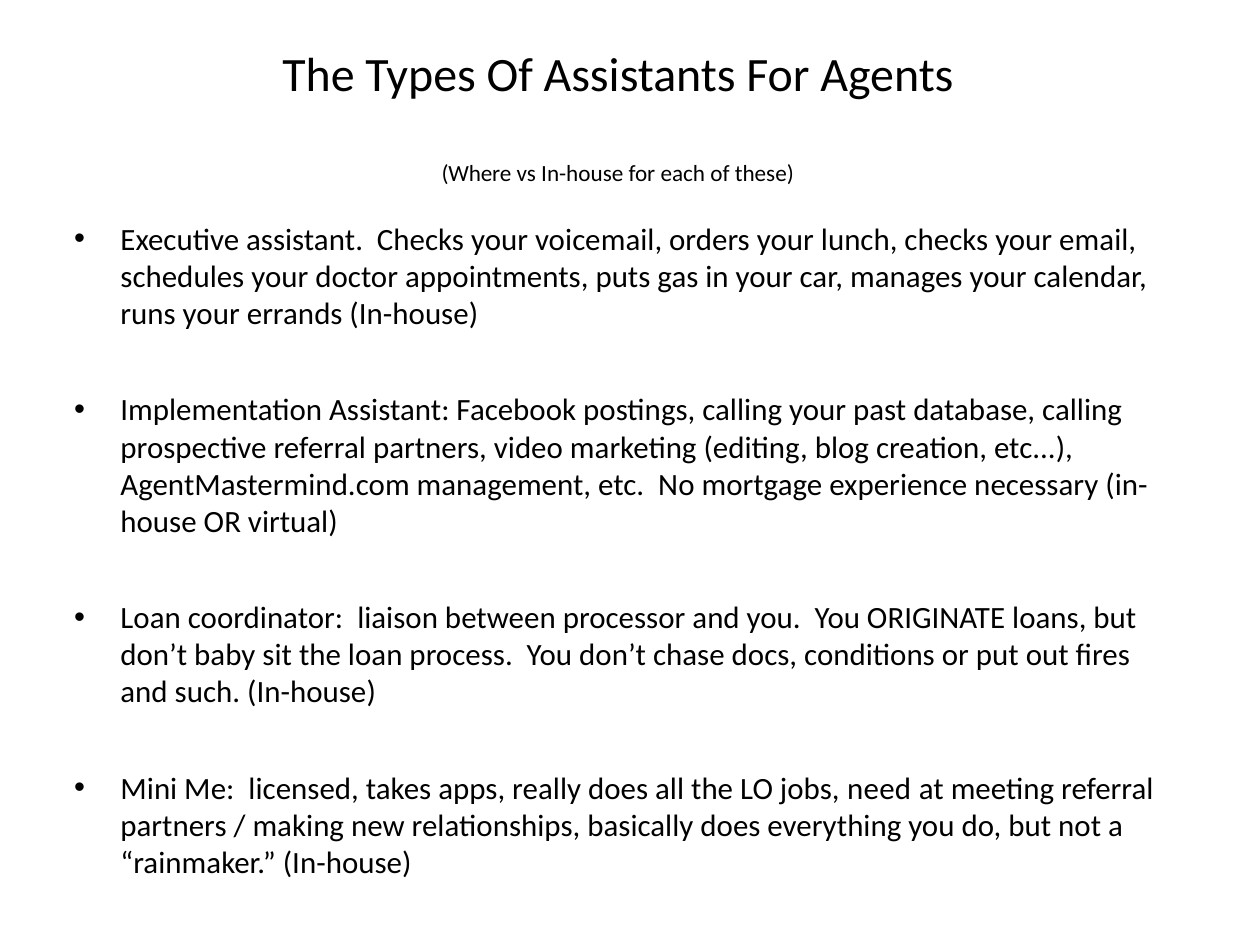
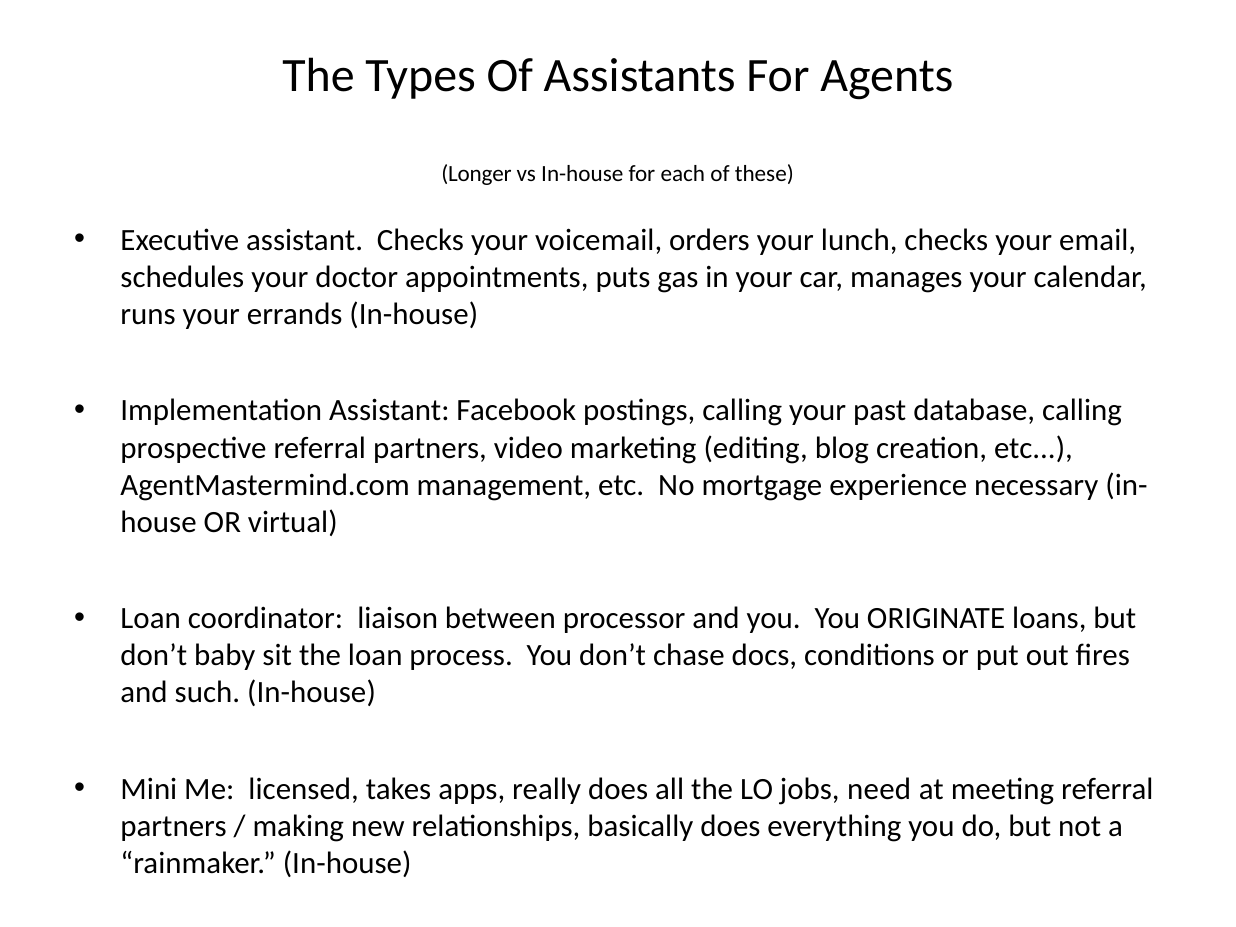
Where: Where -> Longer
